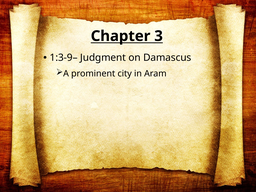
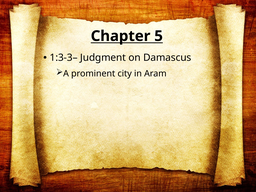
3: 3 -> 5
1:3-9–: 1:3-9– -> 1:3-3–
